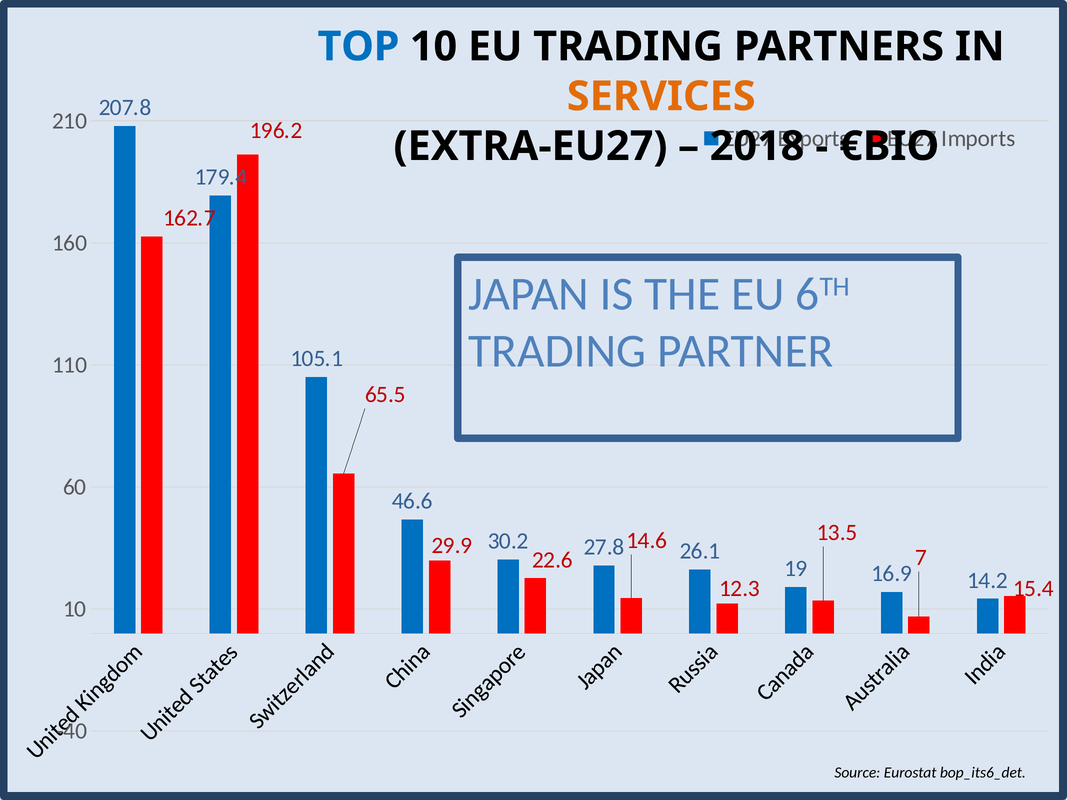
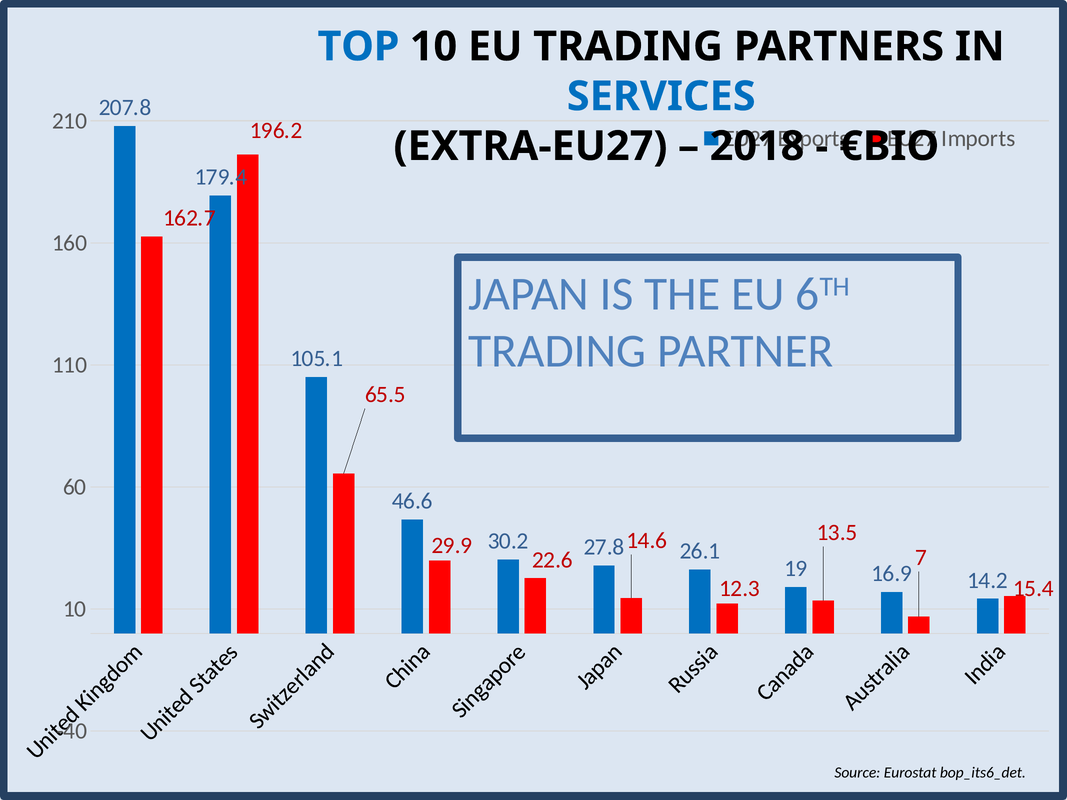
SERVICES at (661, 96) colour: orange -> blue
